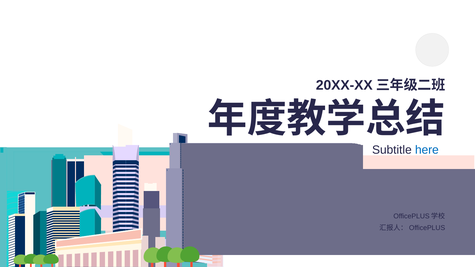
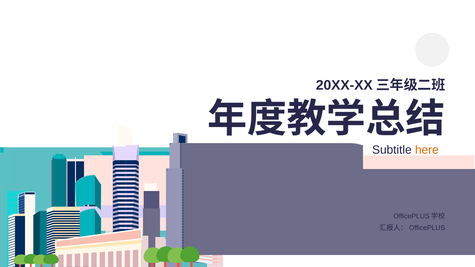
here colour: blue -> orange
